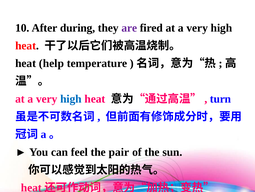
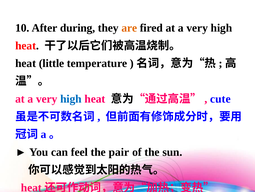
are colour: purple -> orange
help: help -> little
turn: turn -> cute
